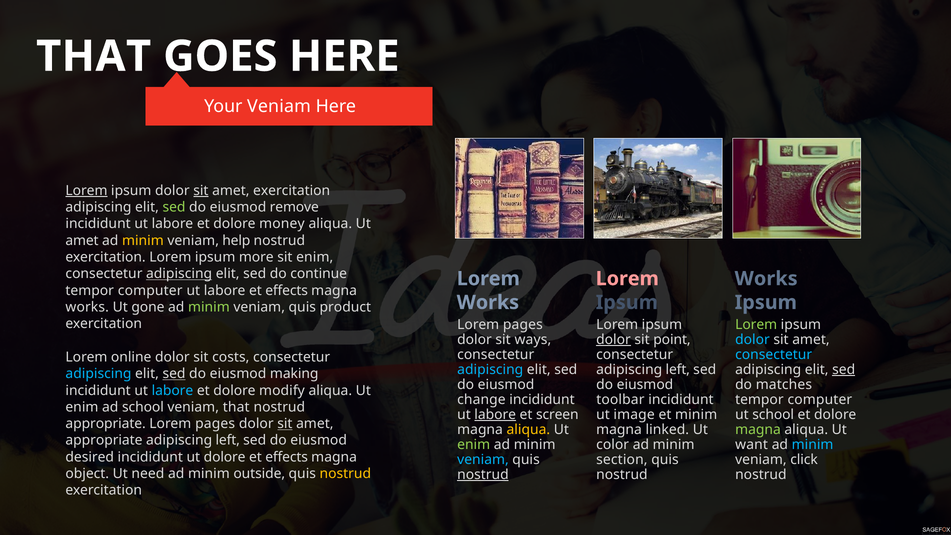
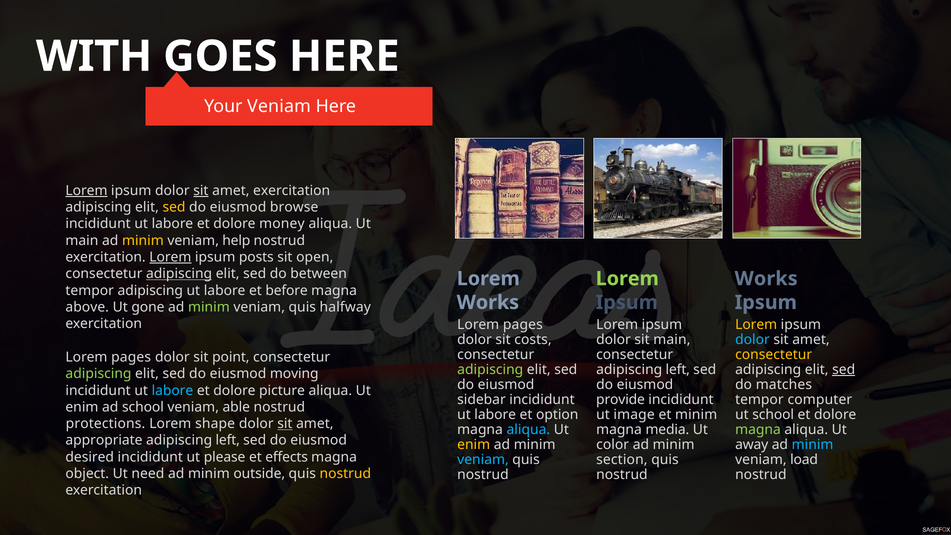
THAT at (94, 56): THAT -> WITH
sed at (174, 207) colour: light green -> yellow
remove: remove -> browse
amet at (82, 241): amet -> main
Lorem at (170, 257) underline: none -> present
more: more -> posts
sit enim: enim -> open
continue: continue -> between
Lorem at (627, 279) colour: pink -> light green
computer at (150, 290): computer -> adipiscing
labore et effects: effects -> before
works at (87, 307): works -> above
product: product -> halfway
Lorem at (756, 324) colour: light green -> yellow
ways: ways -> costs
dolor at (613, 339) underline: present -> none
sit point: point -> main
consectetur at (774, 354) colour: light blue -> yellow
online at (131, 357): online -> pages
costs: costs -> point
adipiscing at (490, 369) colour: light blue -> light green
adipiscing at (99, 374) colour: light blue -> light green
sed at (174, 374) underline: present -> none
making: making -> moving
modify: modify -> picture
change: change -> sidebar
toolbar: toolbar -> provide
veniam that: that -> able
labore at (495, 414) underline: present -> none
screen: screen -> option
appropriate at (106, 424): appropriate -> protections
pages at (215, 424): pages -> shape
aliqua at (528, 429) colour: yellow -> light blue
linked: linked -> media
enim at (474, 444) colour: light green -> yellow
want: want -> away
ut dolore: dolore -> please
click: click -> load
nostrud at (483, 474) underline: present -> none
